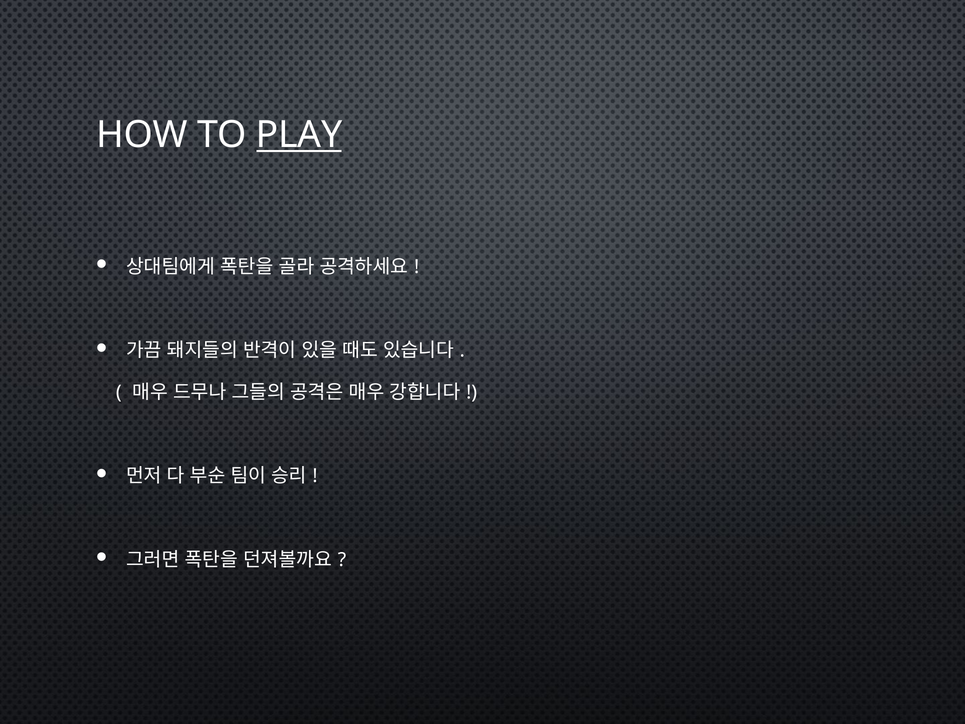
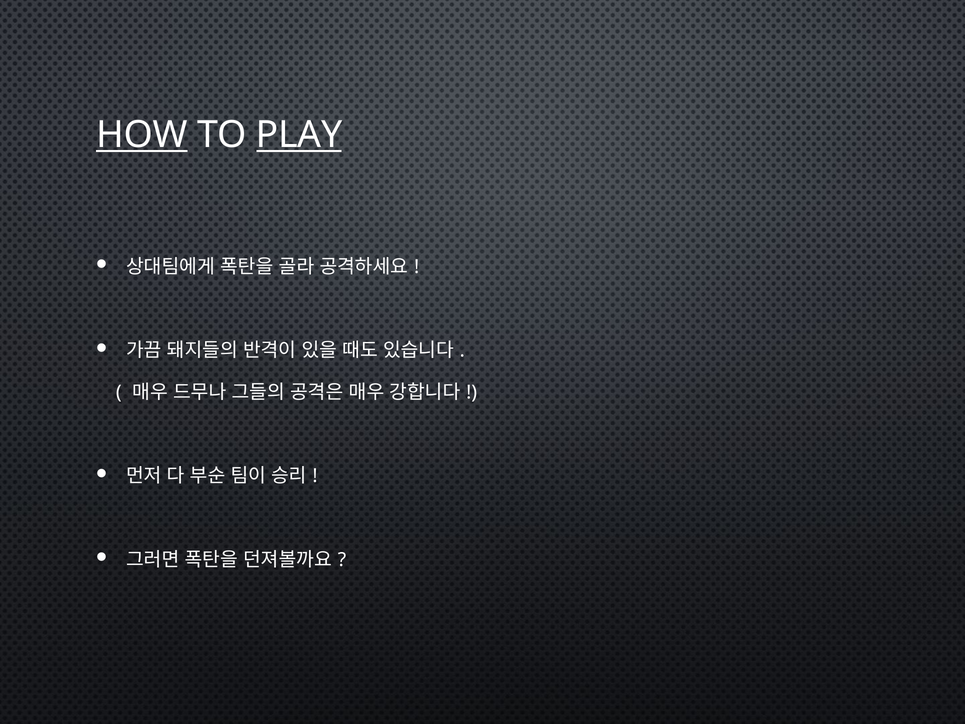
HOW underline: none -> present
